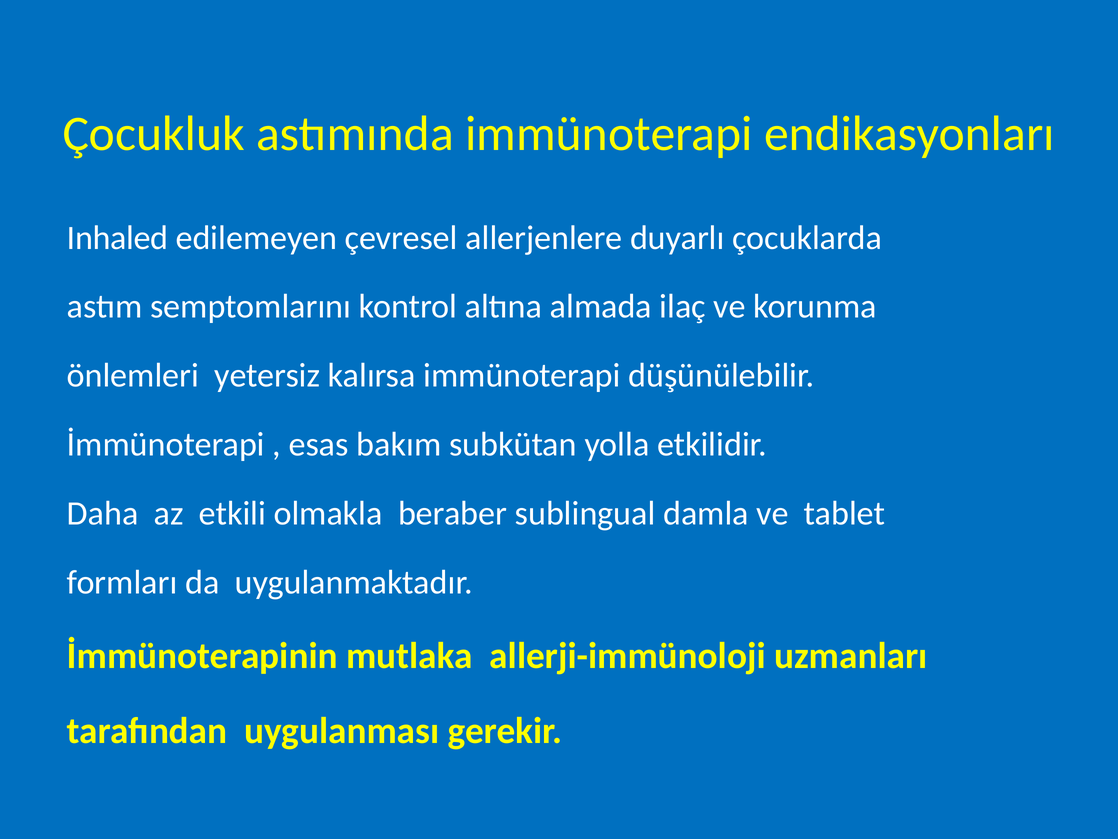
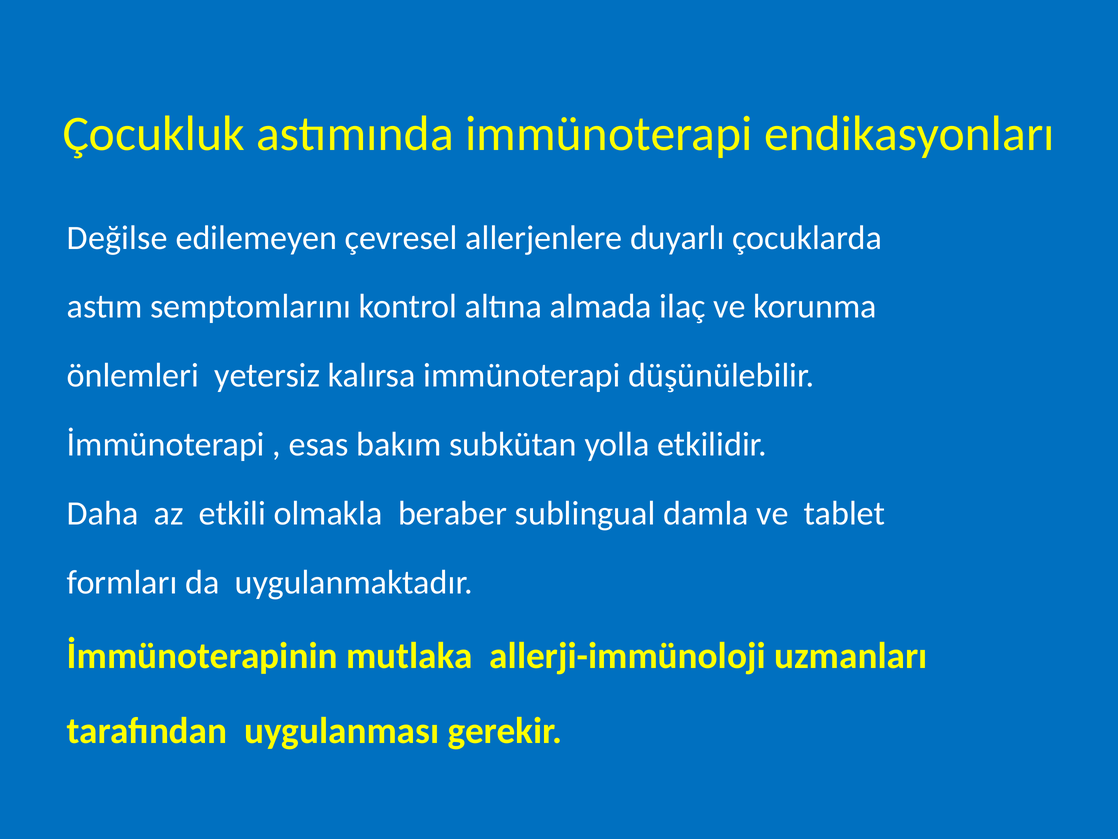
Inhaled: Inhaled -> Değilse
